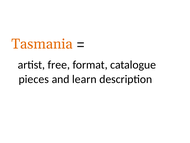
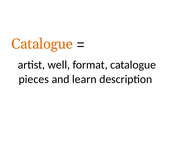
Tasmania at (42, 44): Tasmania -> Catalogue
free: free -> well
